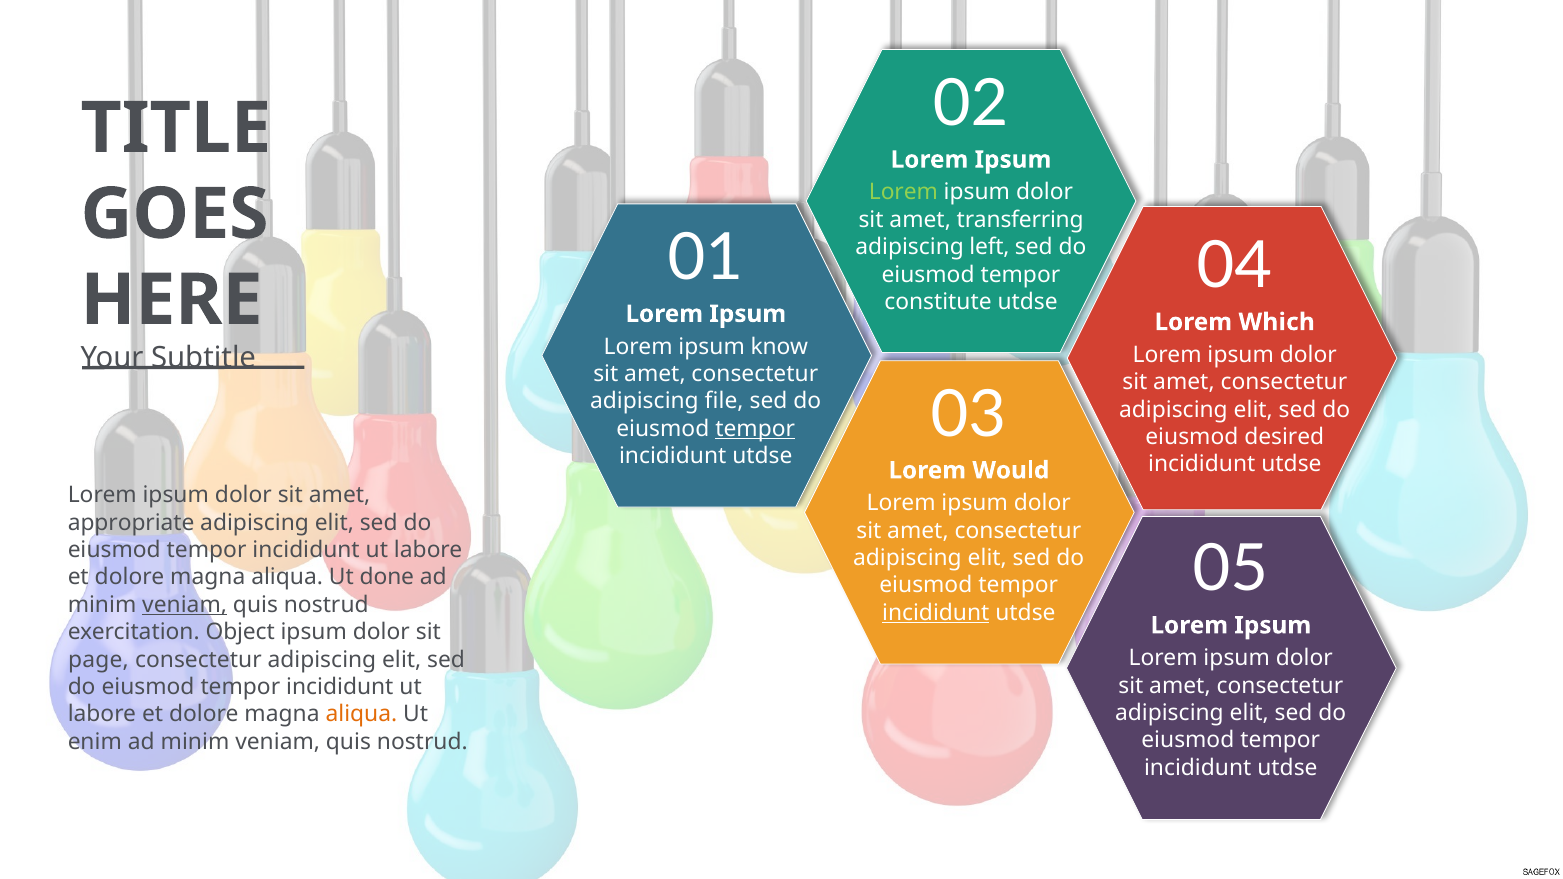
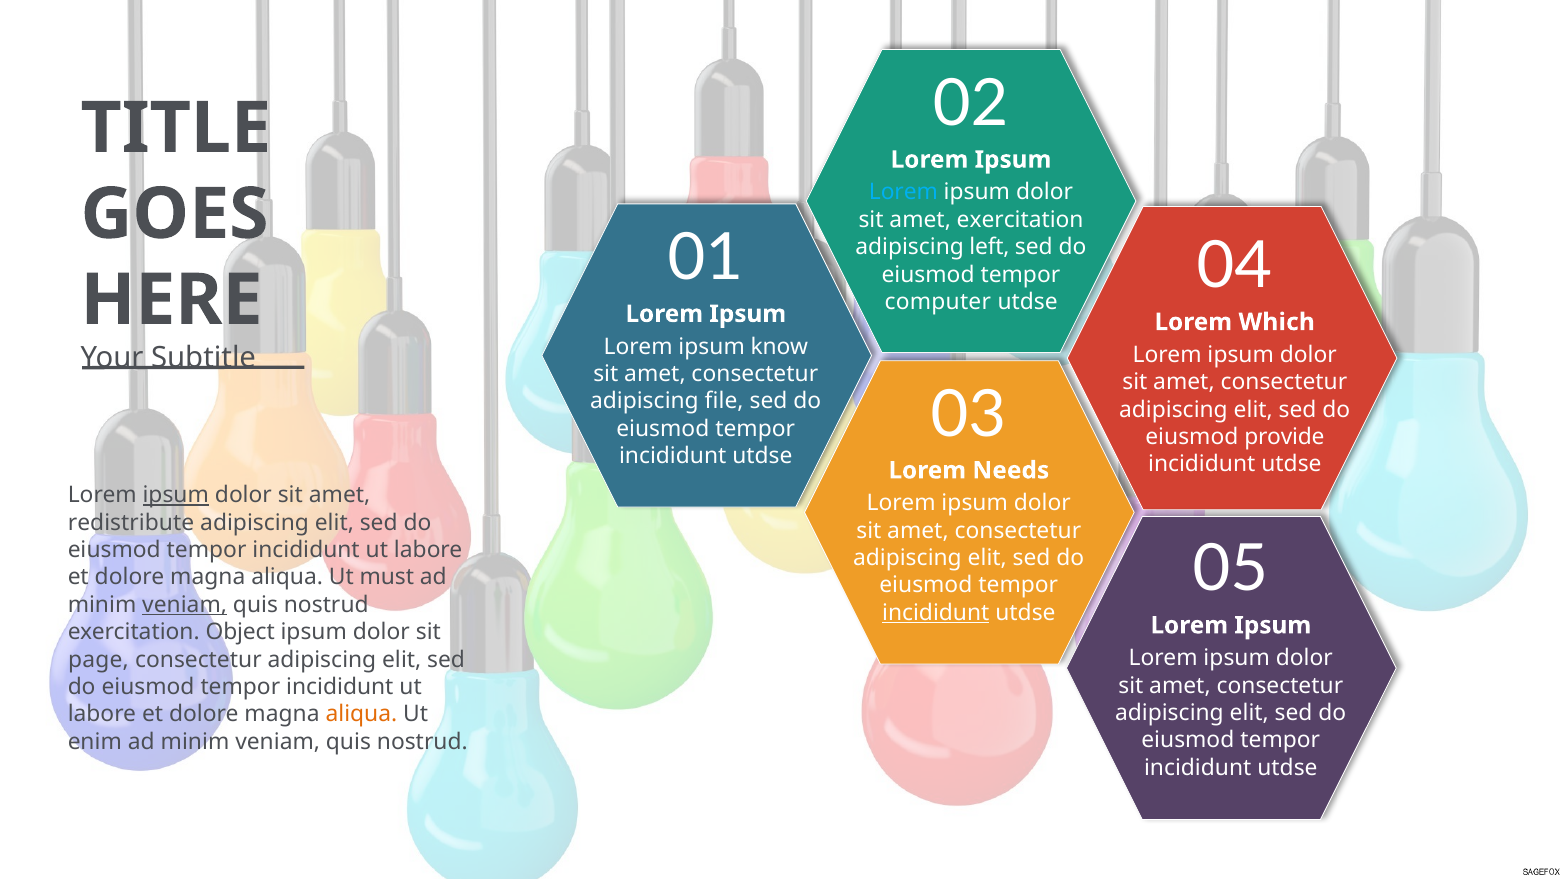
Lorem at (903, 192) colour: light green -> light blue
amet transferring: transferring -> exercitation
constitute: constitute -> computer
tempor at (755, 429) underline: present -> none
desired: desired -> provide
Would: Would -> Needs
ipsum at (176, 495) underline: none -> present
appropriate: appropriate -> redistribute
done: done -> must
